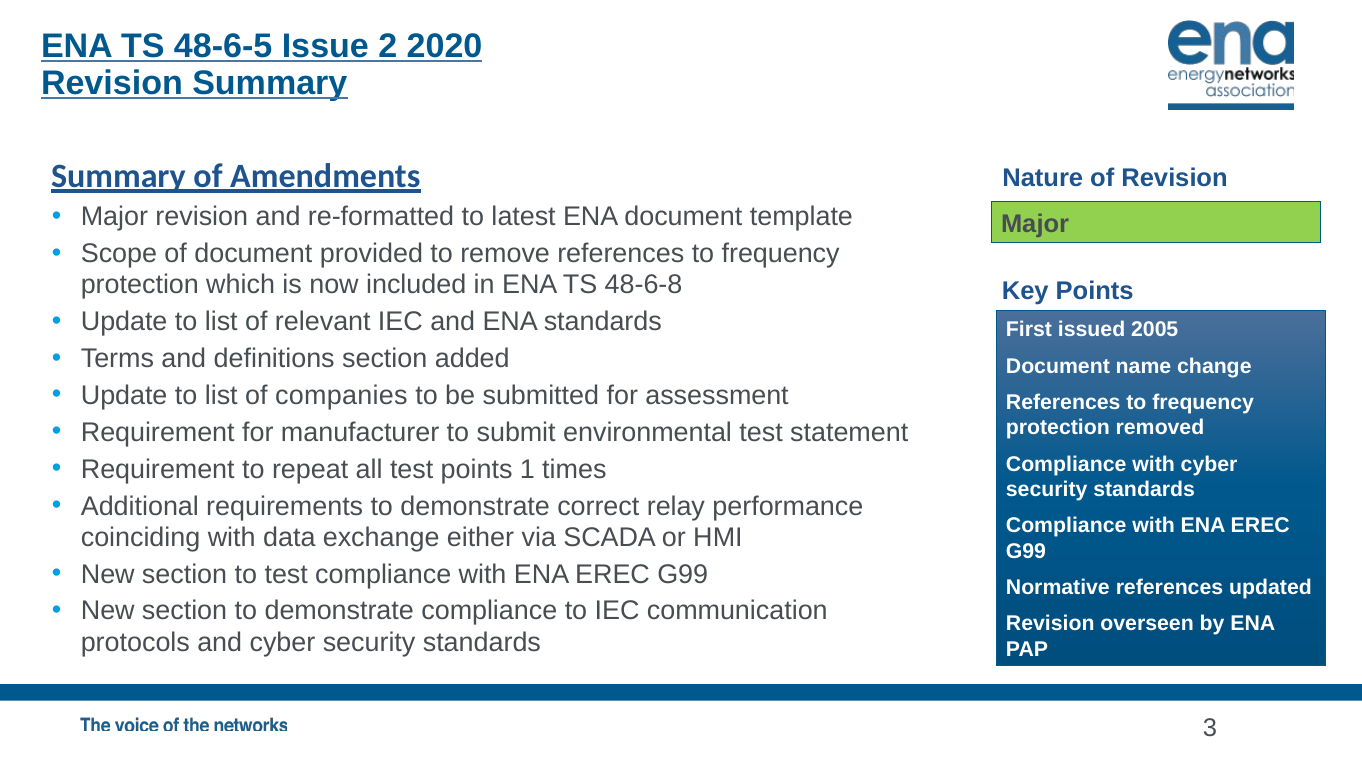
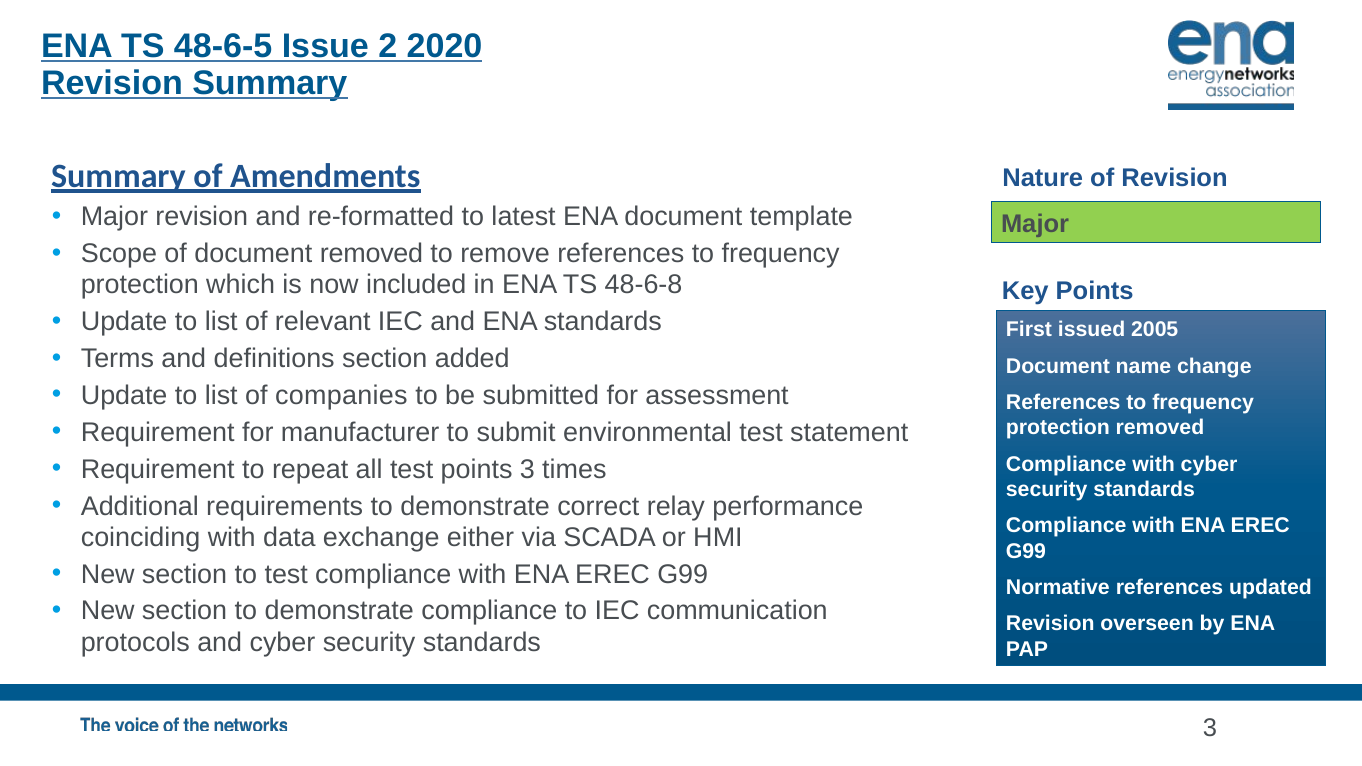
document provided: provided -> removed
points 1: 1 -> 3
